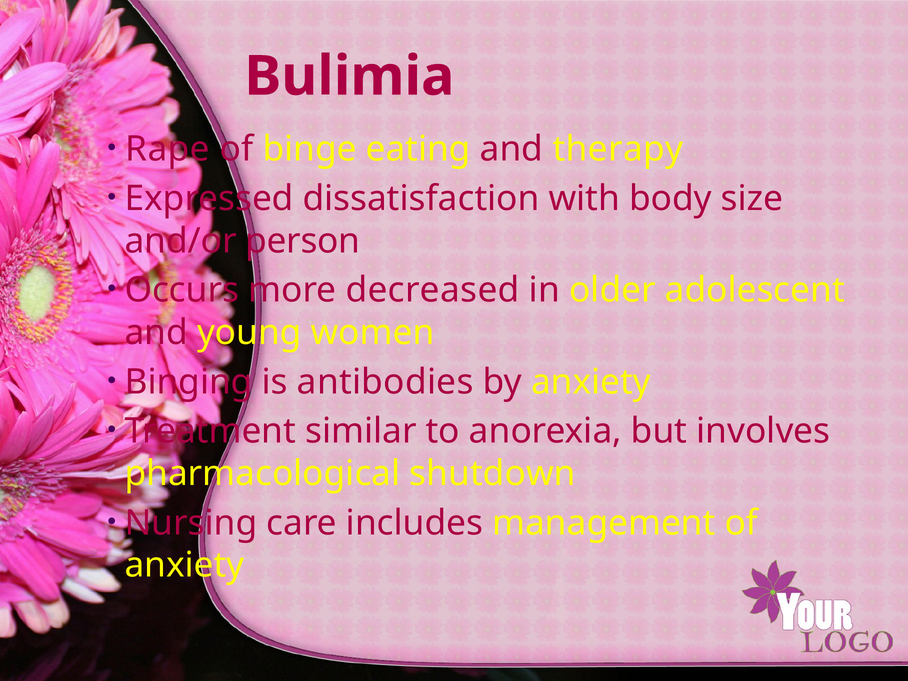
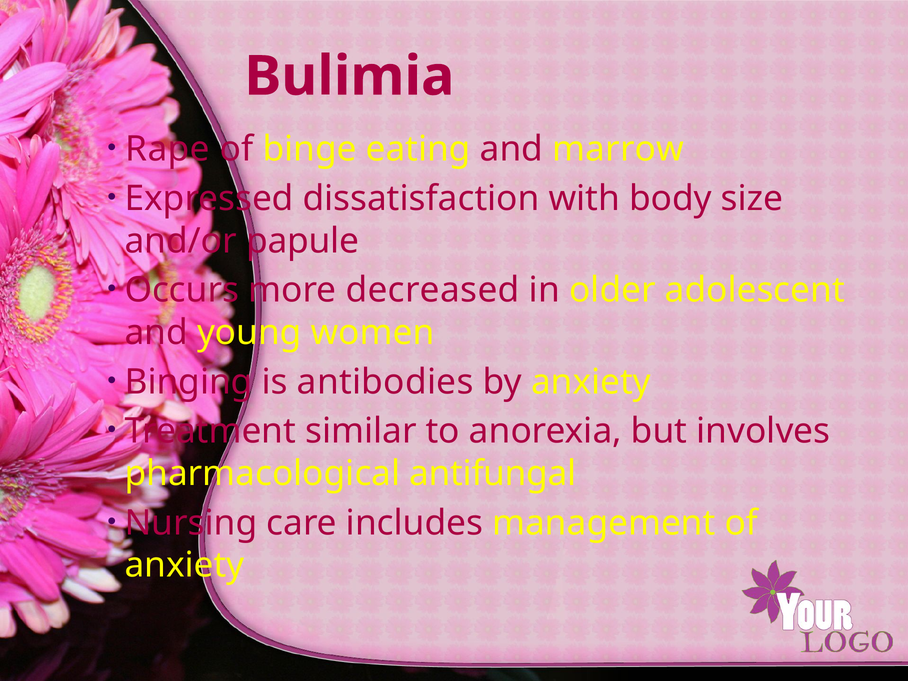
therapy: therapy -> marrow
person: person -> papule
shutdown: shutdown -> antifungal
